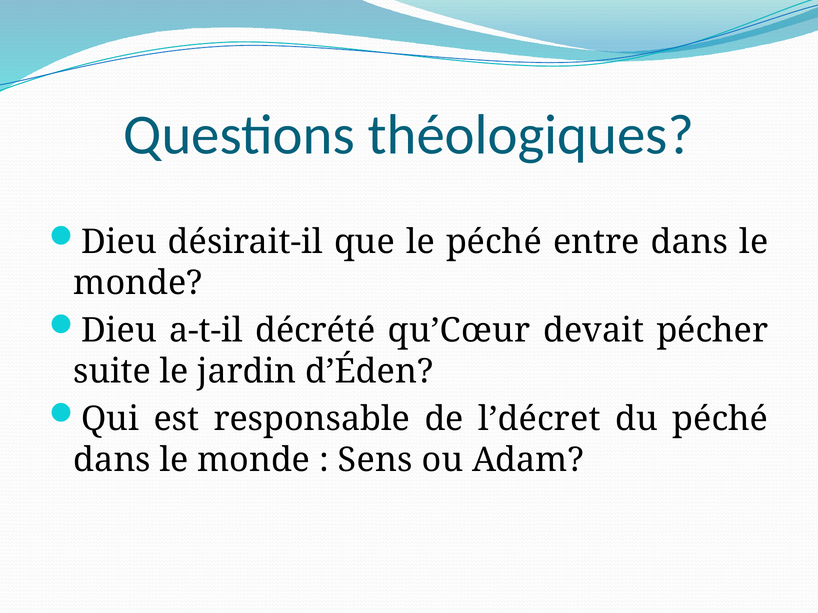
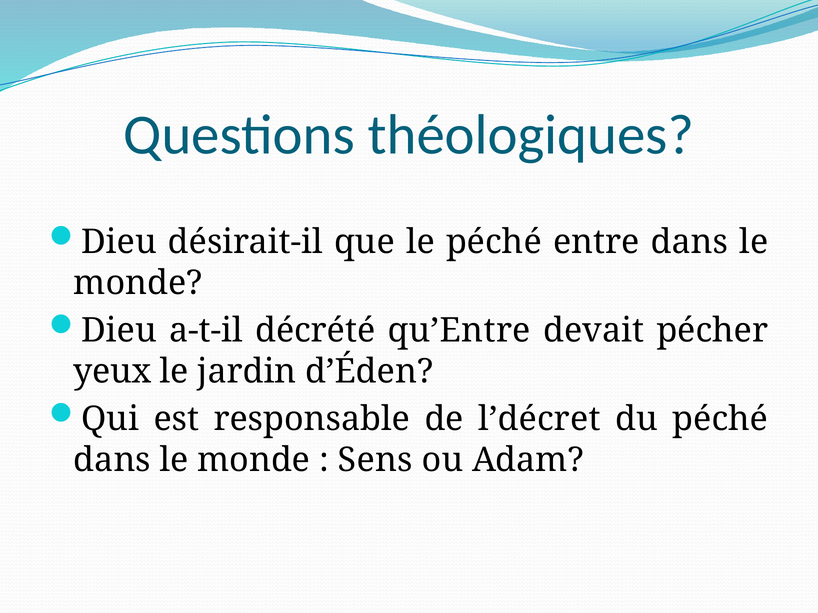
qu’Cœur: qu’Cœur -> qu’Entre
suite: suite -> yeux
